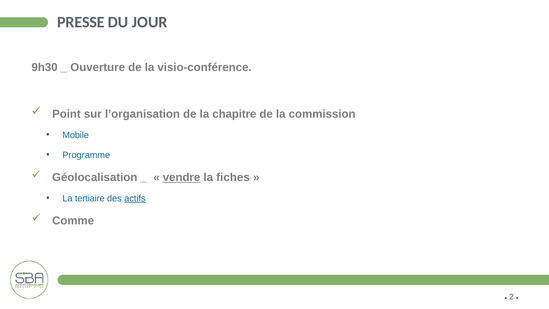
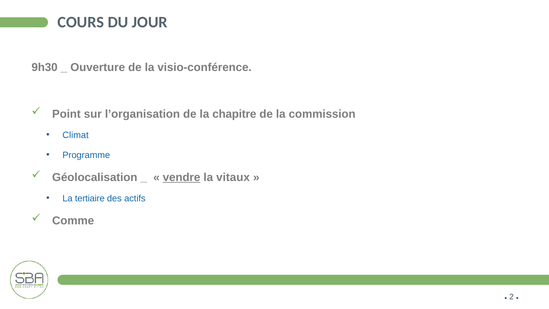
PRESSE: PRESSE -> COURS
Mobile: Mobile -> Climat
fiches: fiches -> vitaux
actifs underline: present -> none
